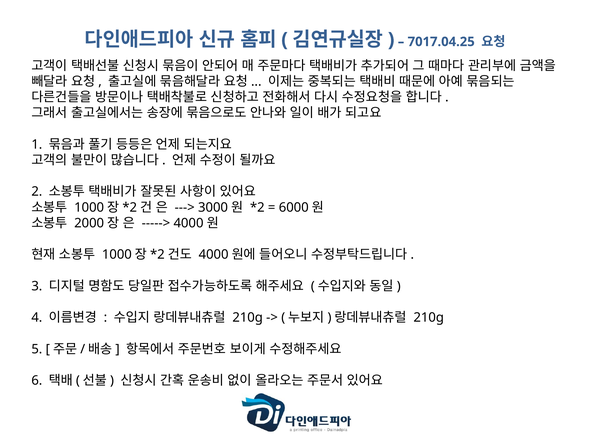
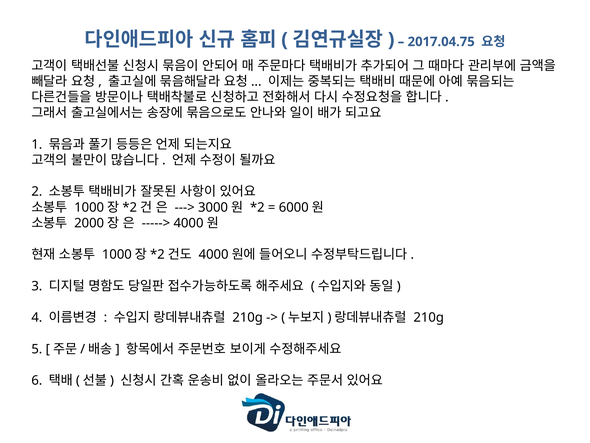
7017.04.25: 7017.04.25 -> 2017.04.75
